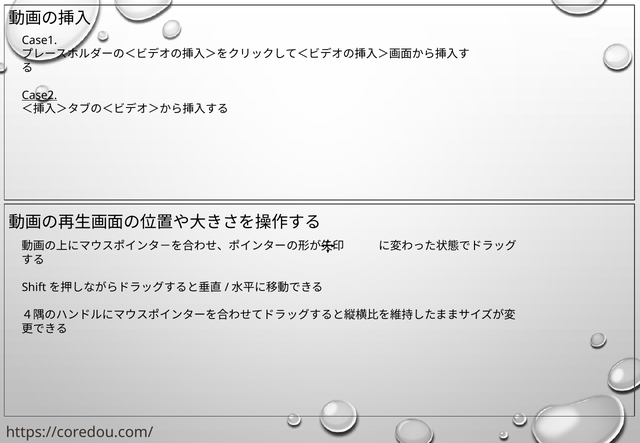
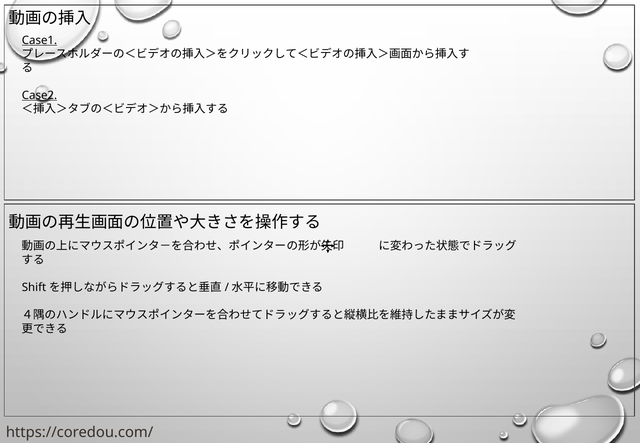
Case1 underline: none -> present
